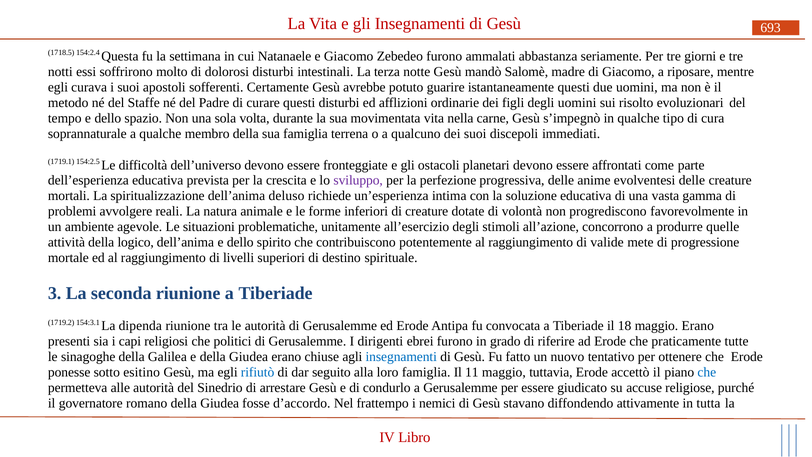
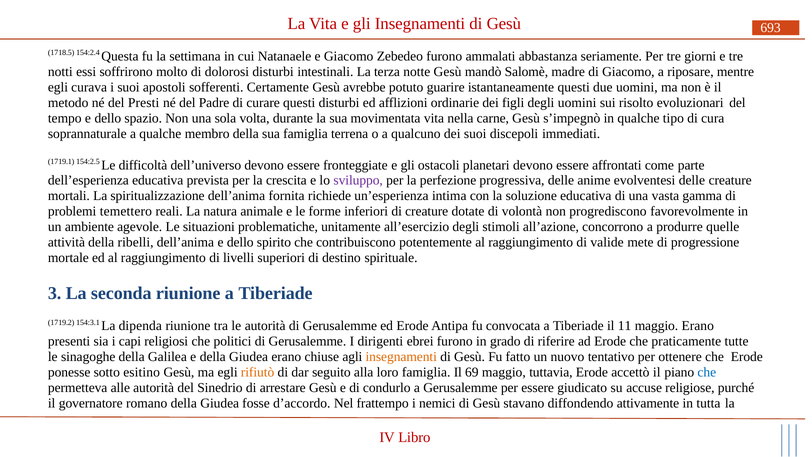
Staffe: Staffe -> Presti
deluso: deluso -> fornita
avvolgere: avvolgere -> temettero
logico: logico -> ribelli
18: 18 -> 11
insegnamenti at (401, 357) colour: blue -> orange
rifiutò colour: blue -> orange
11: 11 -> 69
